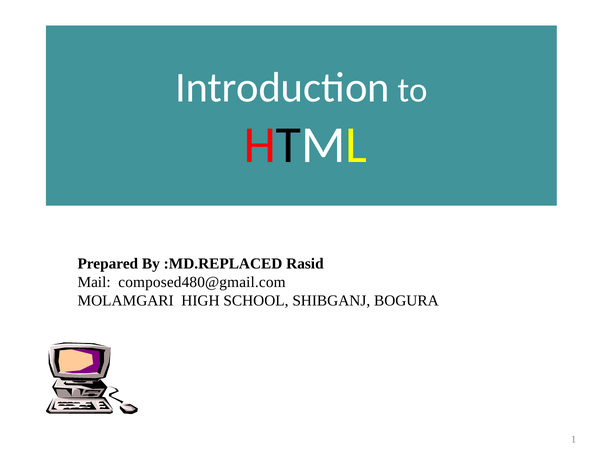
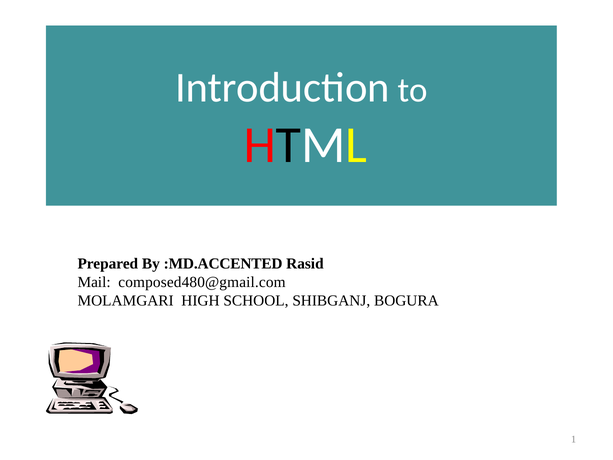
:MD.REPLACED: :MD.REPLACED -> :MD.ACCENTED
